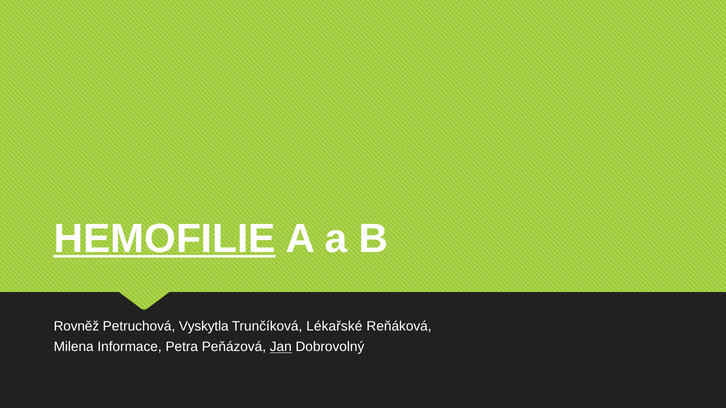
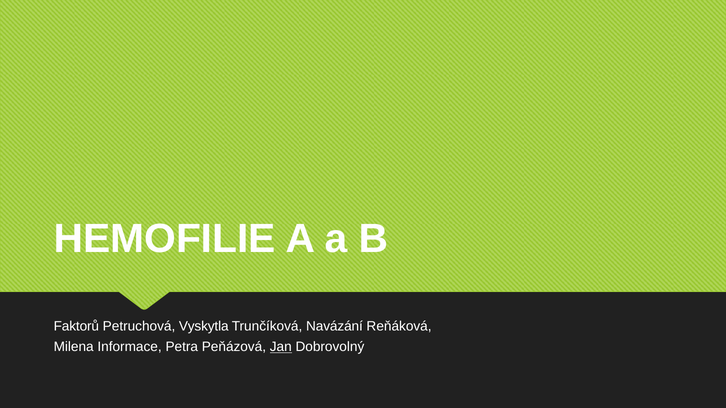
HEMOFILIE underline: present -> none
Rovněž: Rovněž -> Faktorů
Lékařské: Lékařské -> Navázání
